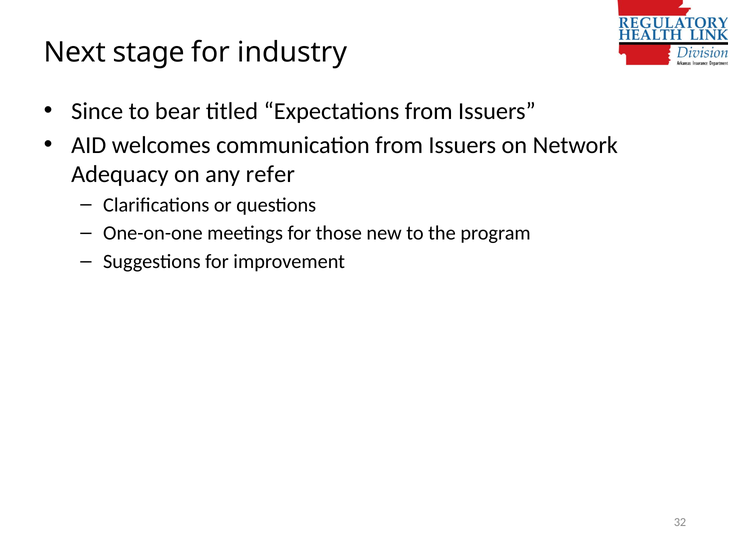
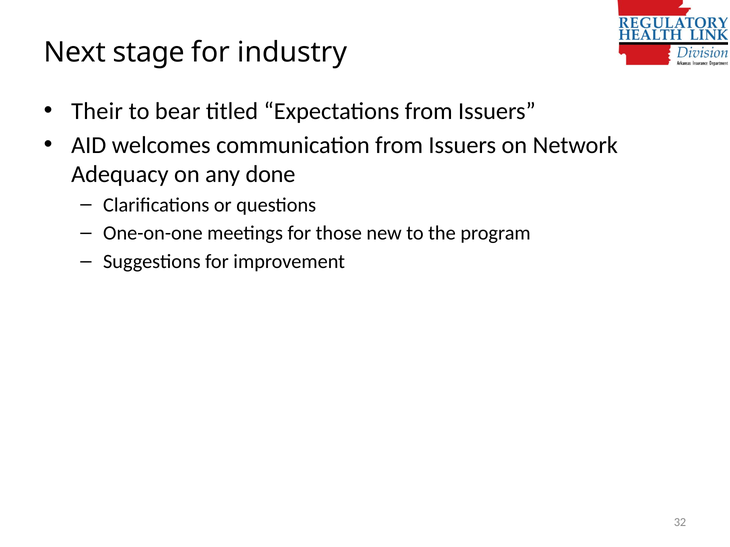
Since: Since -> Their
refer: refer -> done
